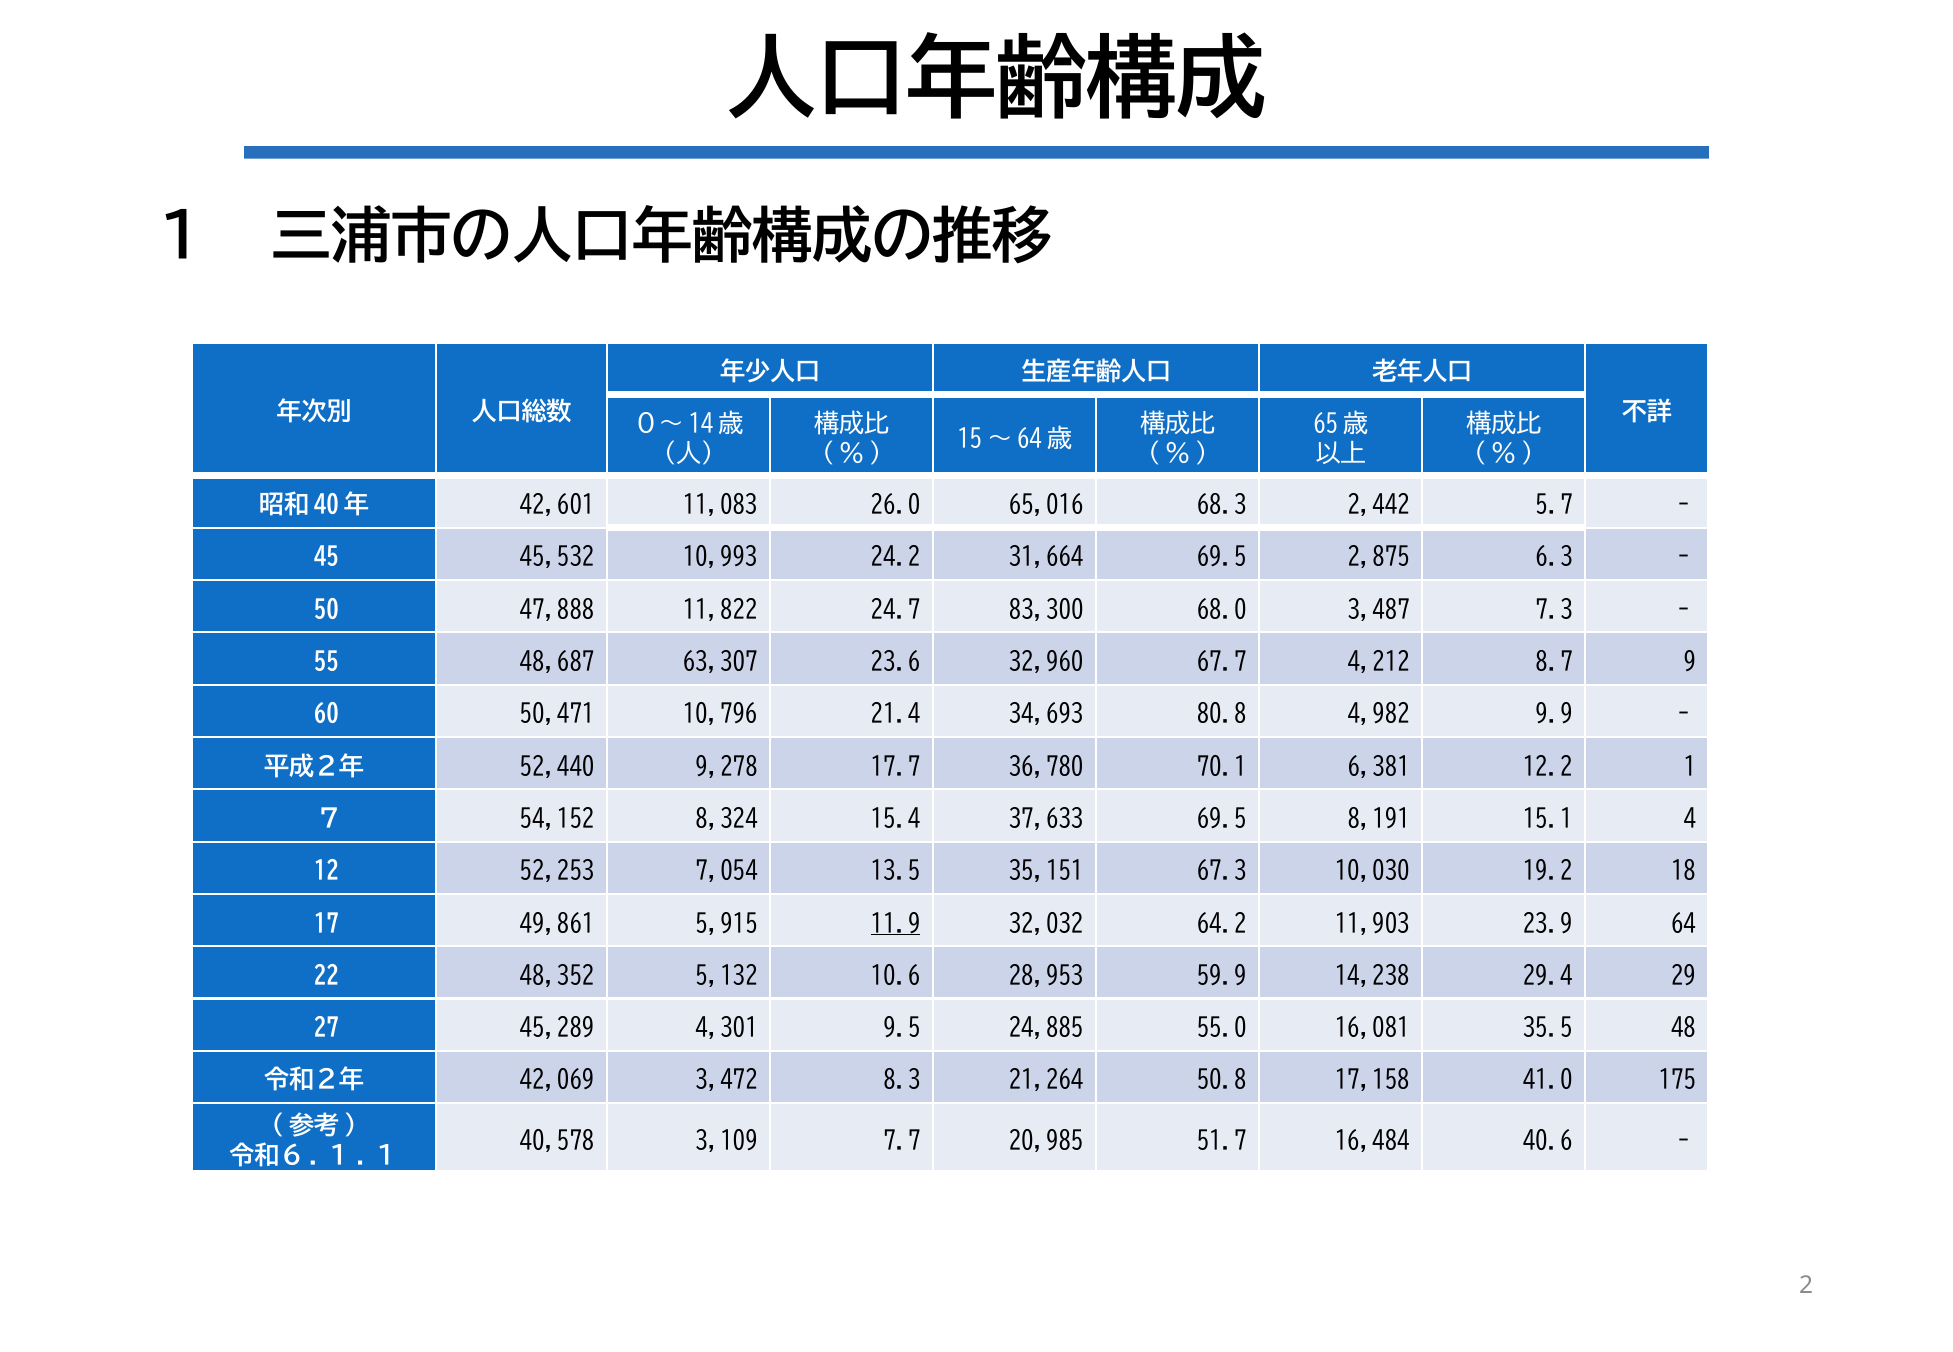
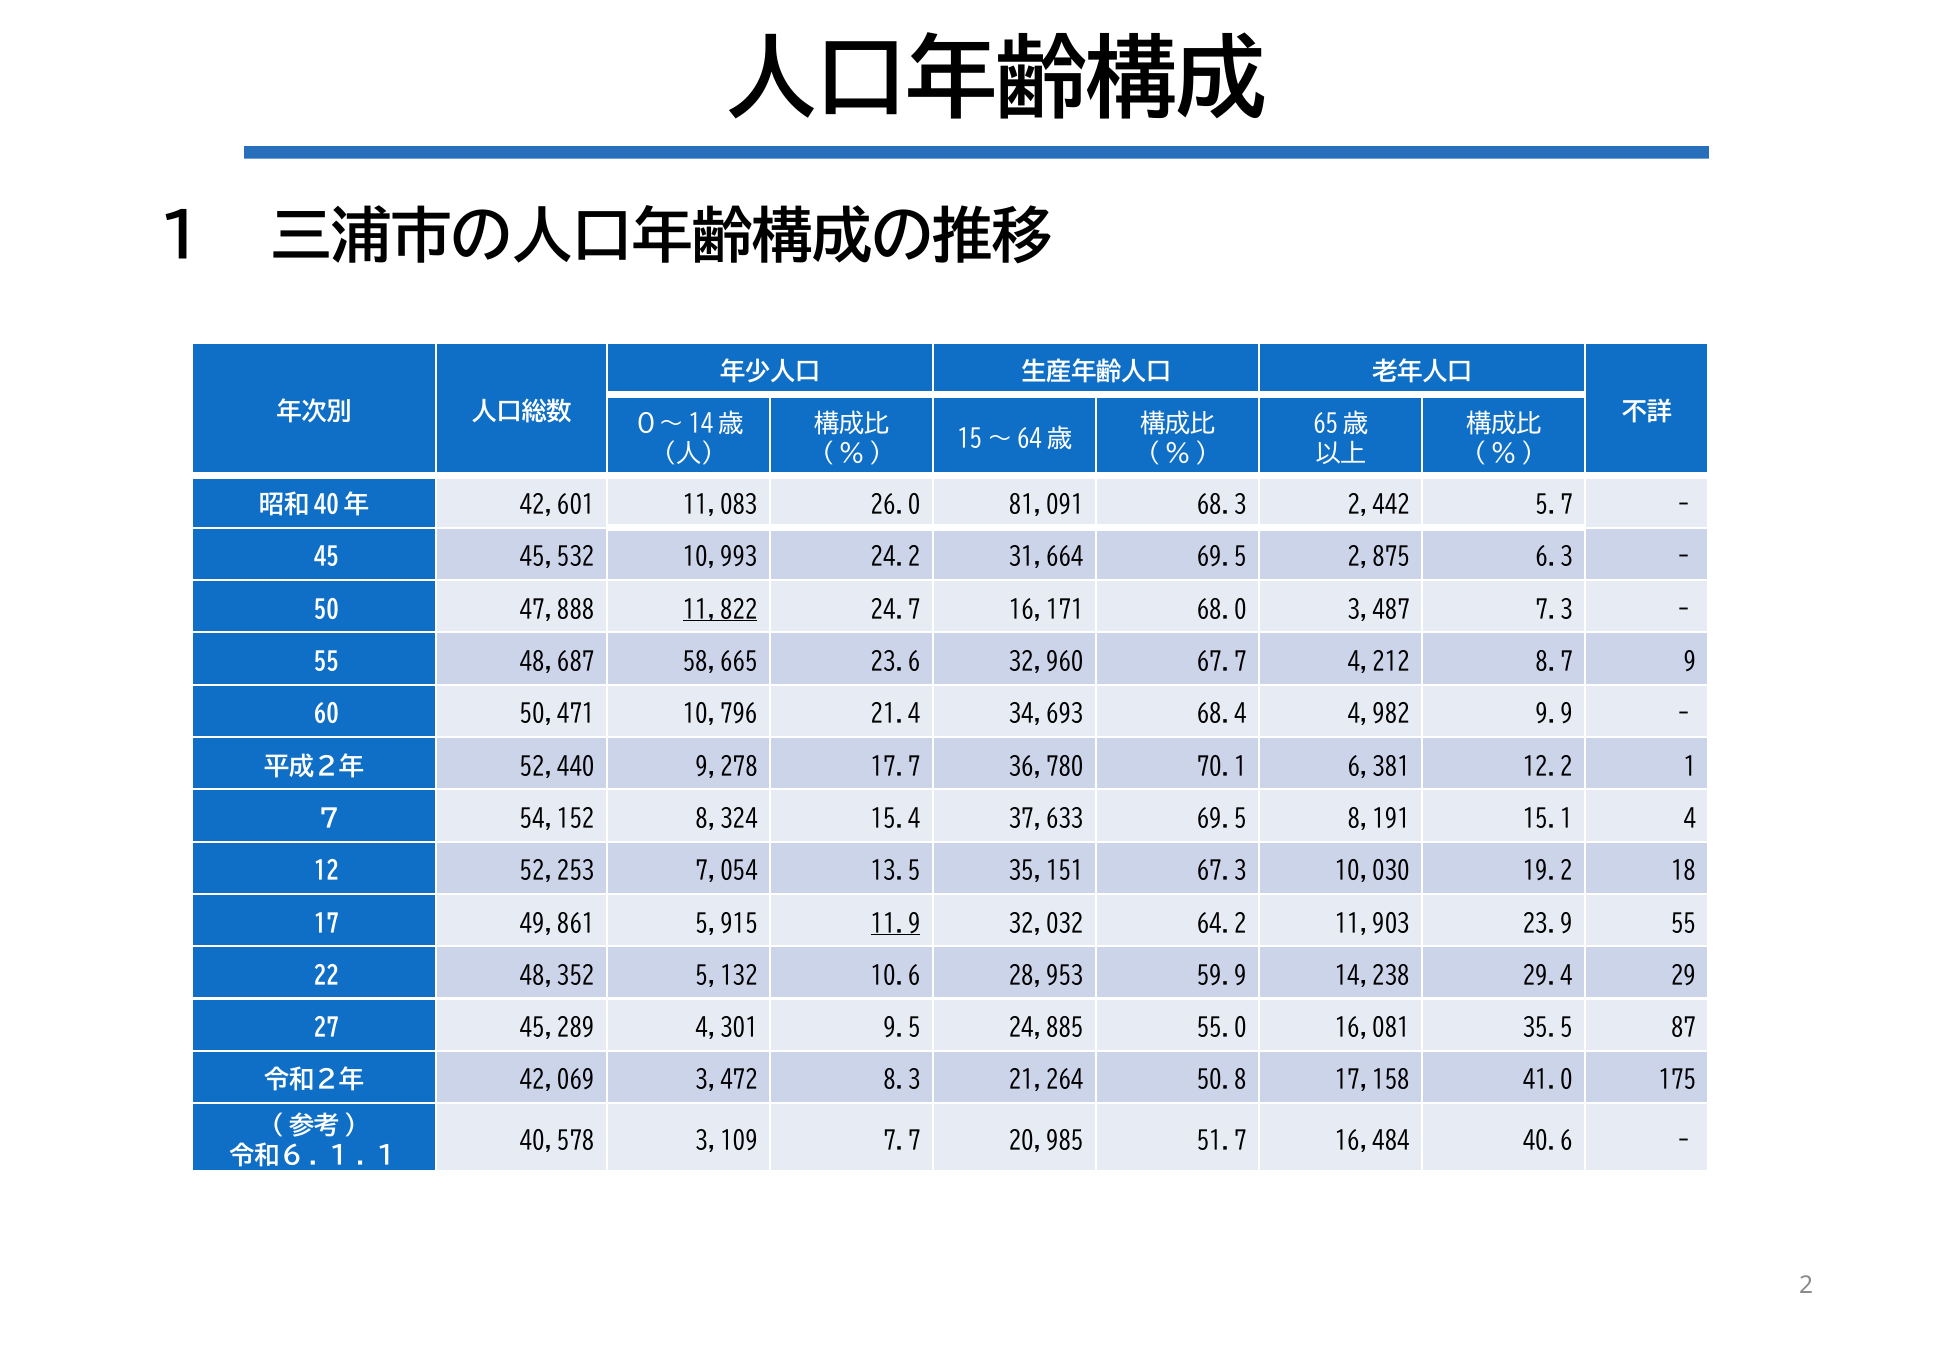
65,016: 65,016 -> 81,091
11,822 underline: none -> present
83,300: 83,300 -> 16,171
63,307: 63,307 -> 58,665
80.8: 80.8 -> 68.4
23.9 64: 64 -> 55
48: 48 -> 87
